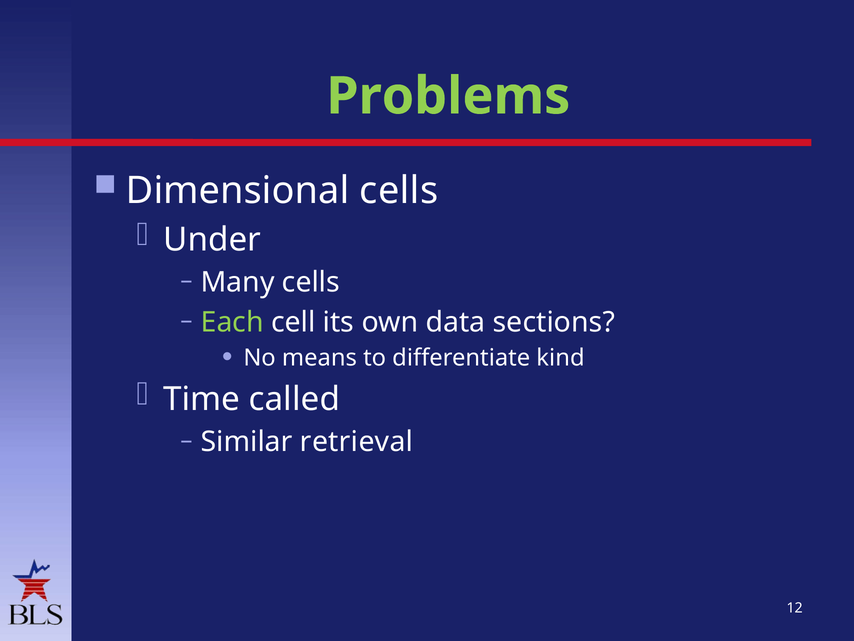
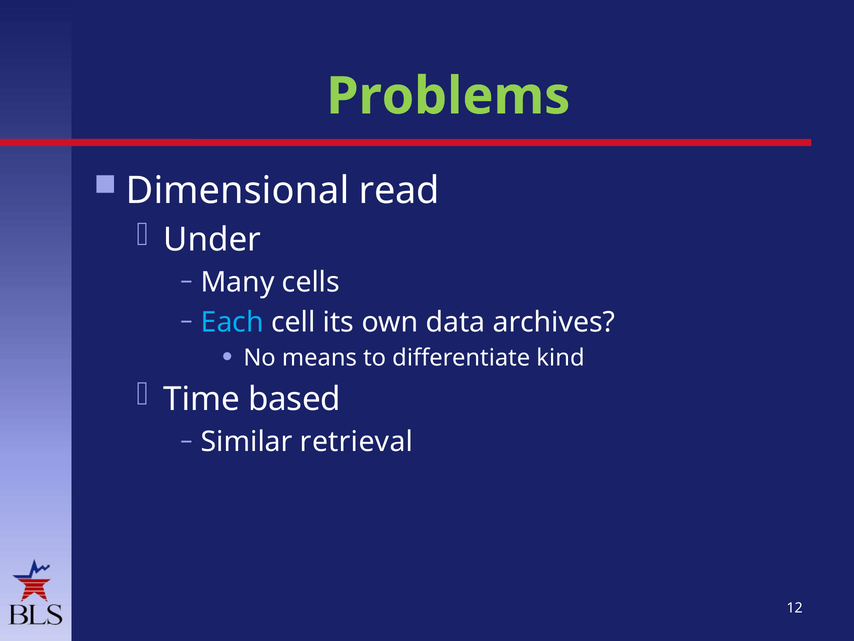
Dimensional cells: cells -> read
Each colour: light green -> light blue
sections: sections -> archives
called: called -> based
